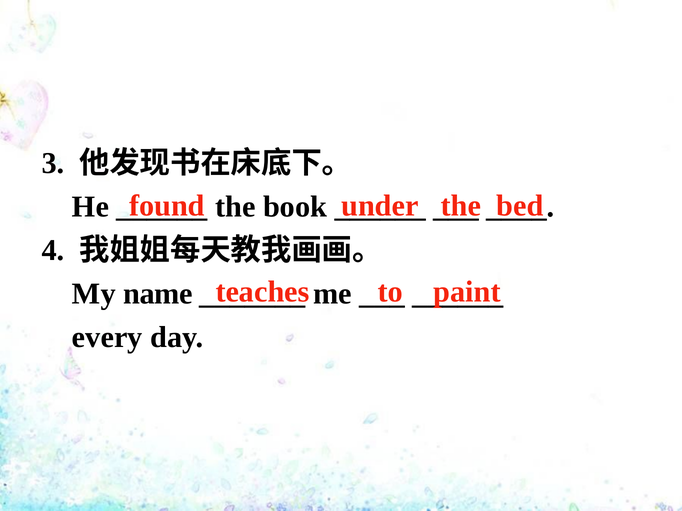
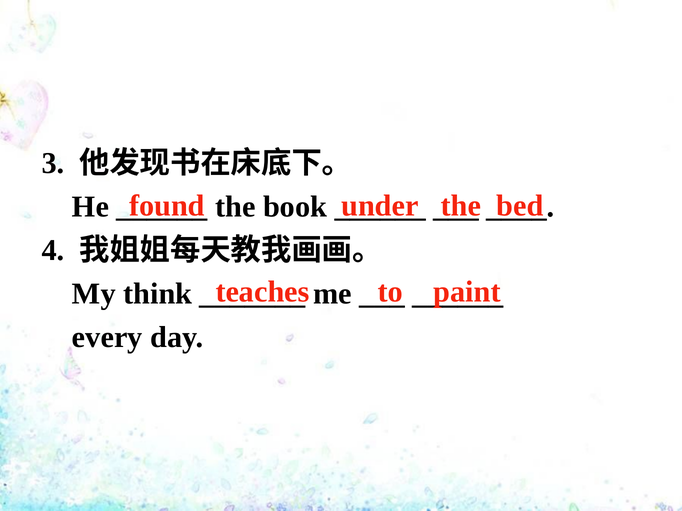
name: name -> think
